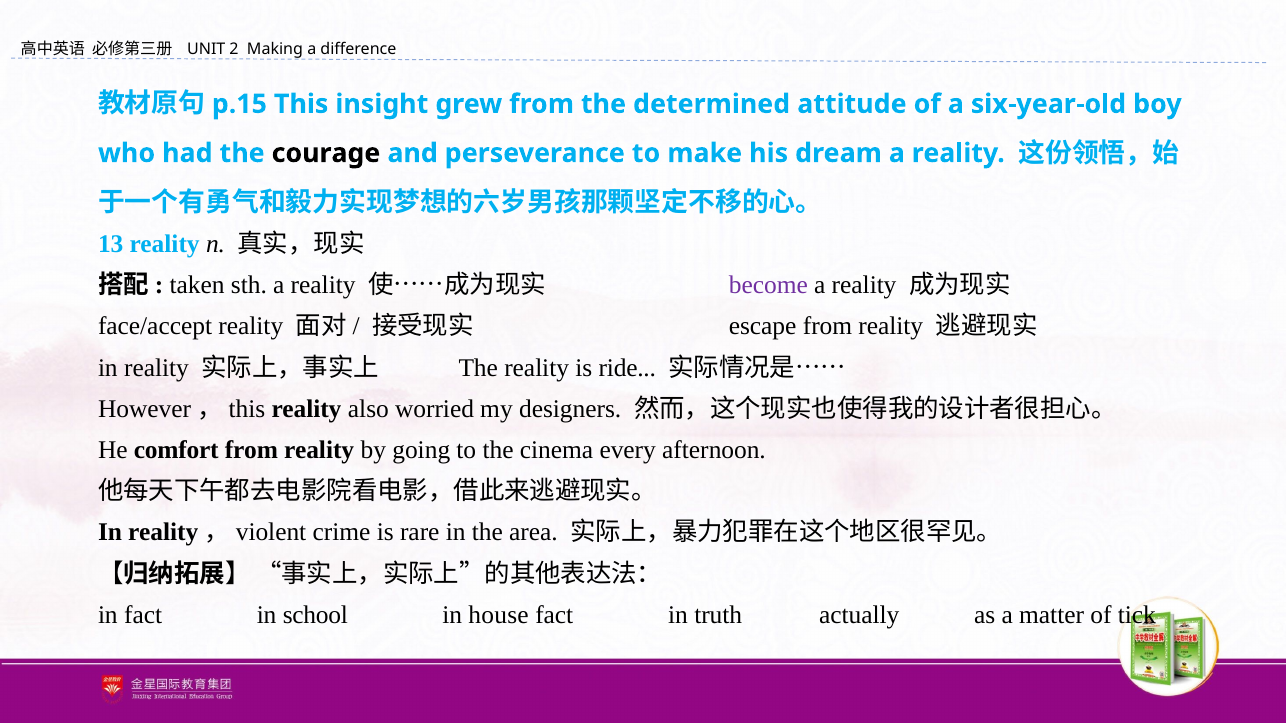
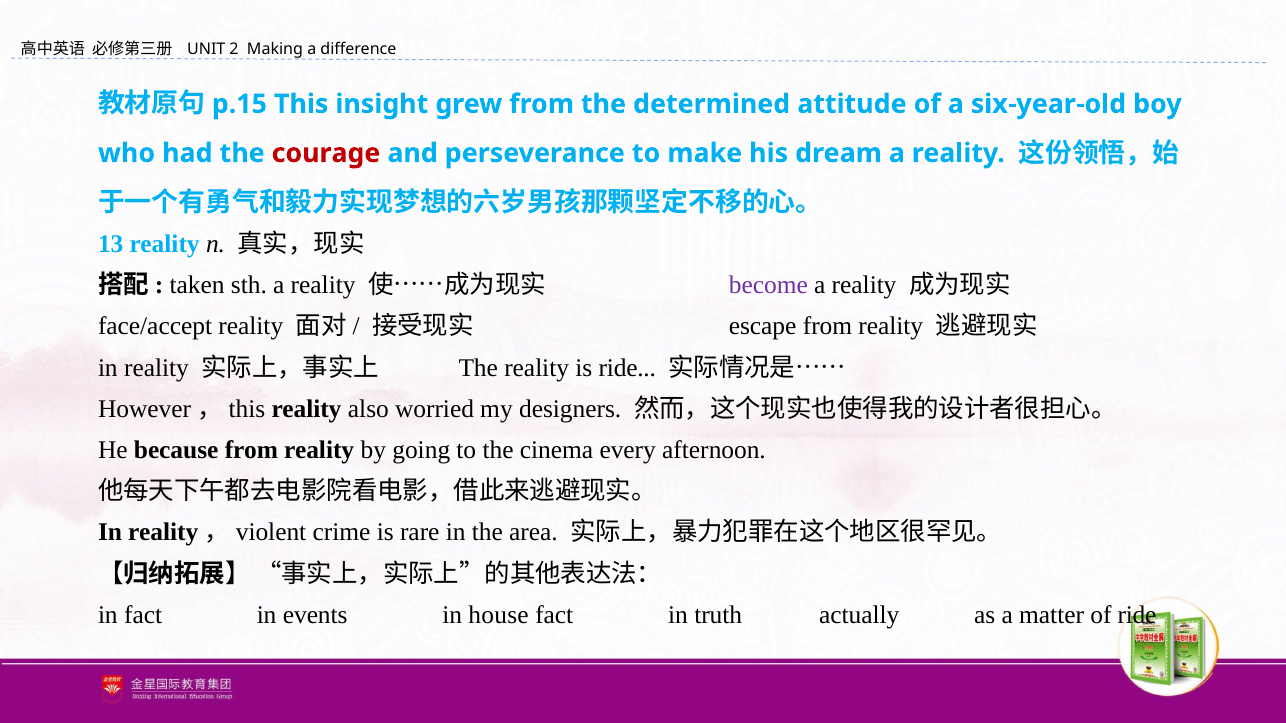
courage colour: black -> red
comfort: comfort -> because
school: school -> events
of tick: tick -> ride
